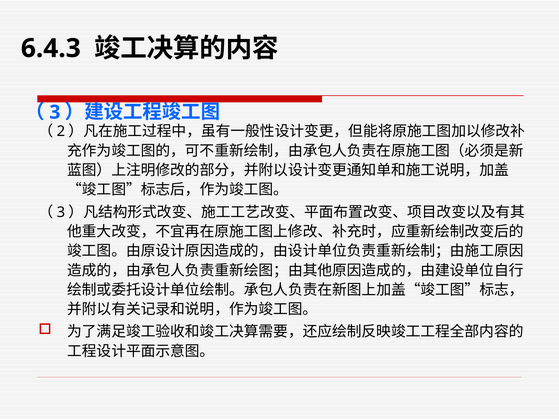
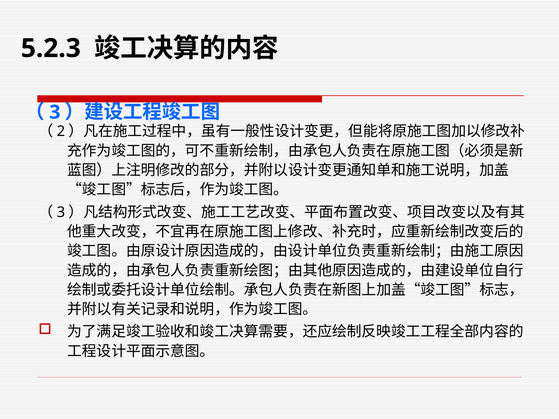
6.4.3: 6.4.3 -> 5.2.3
